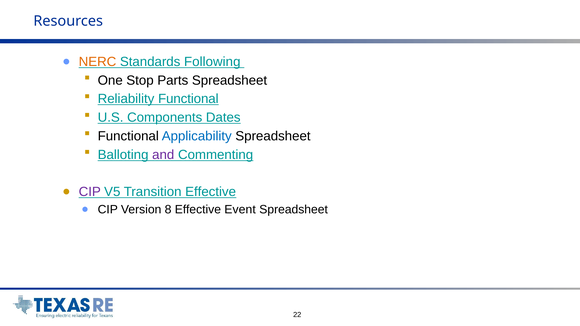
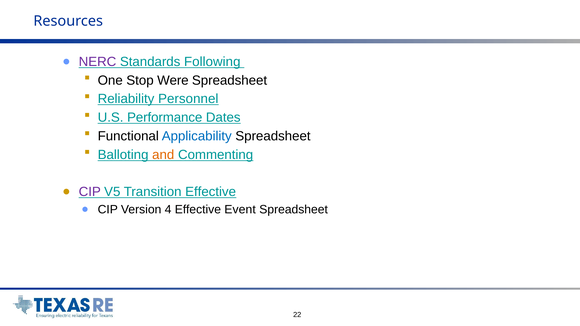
NERC colour: orange -> purple
Parts: Parts -> Were
Reliability Functional: Functional -> Personnel
Components: Components -> Performance
and colour: purple -> orange
8: 8 -> 4
